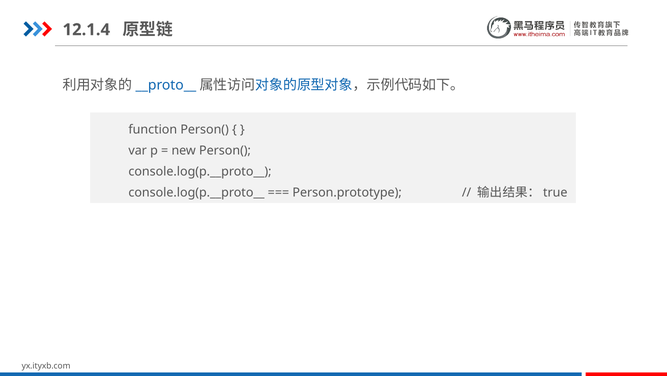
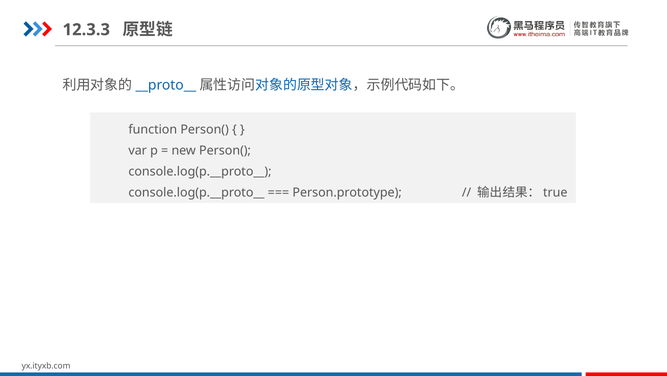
12.1.4: 12.1.4 -> 12.3.3
